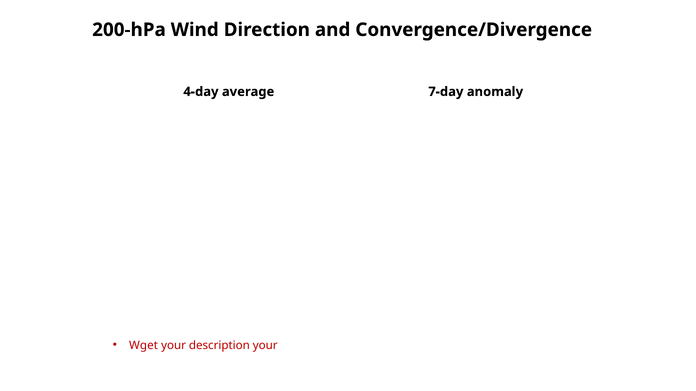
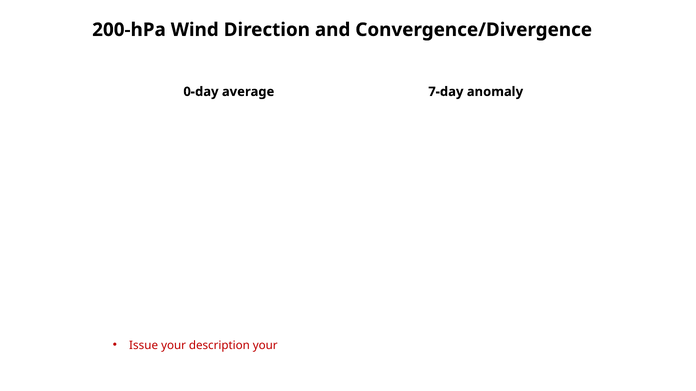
4-day: 4-day -> 0-day
Wget: Wget -> Issue
